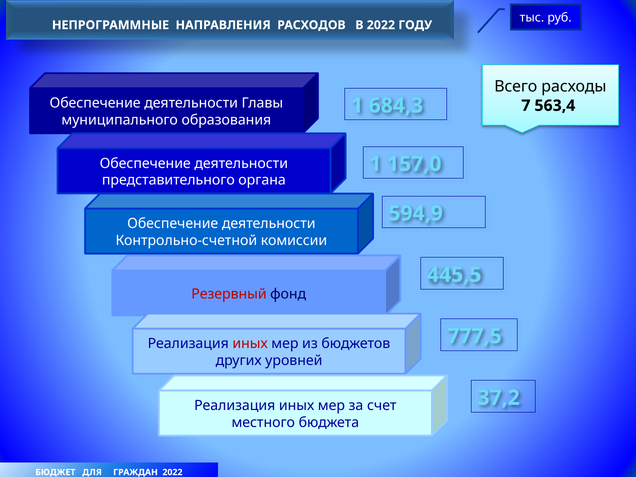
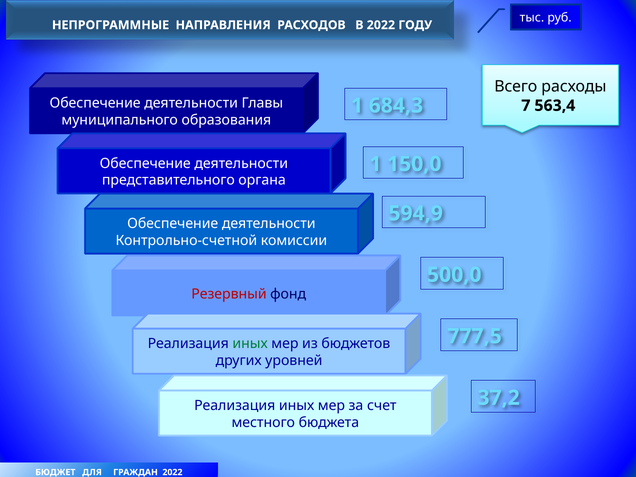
157,0: 157,0 -> 150,0
445,5: 445,5 -> 500,0
иных at (250, 344) colour: red -> green
